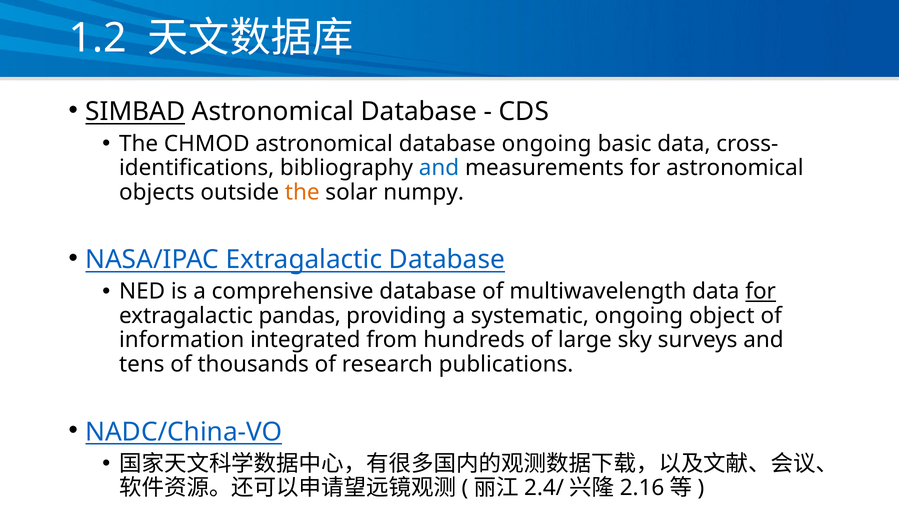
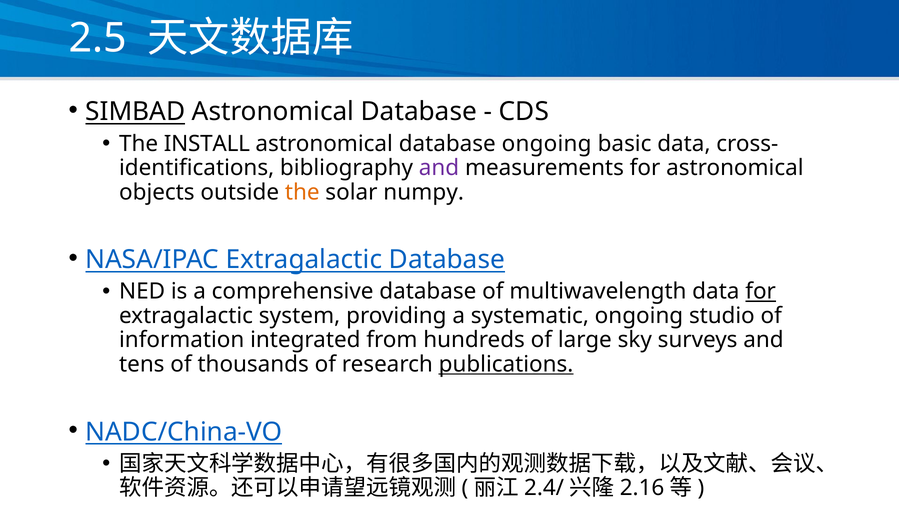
1.2: 1.2 -> 2.5
CHMOD: CHMOD -> INSTALL
and at (439, 168) colour: blue -> purple
pandas: pandas -> system
object: object -> studio
publications underline: none -> present
